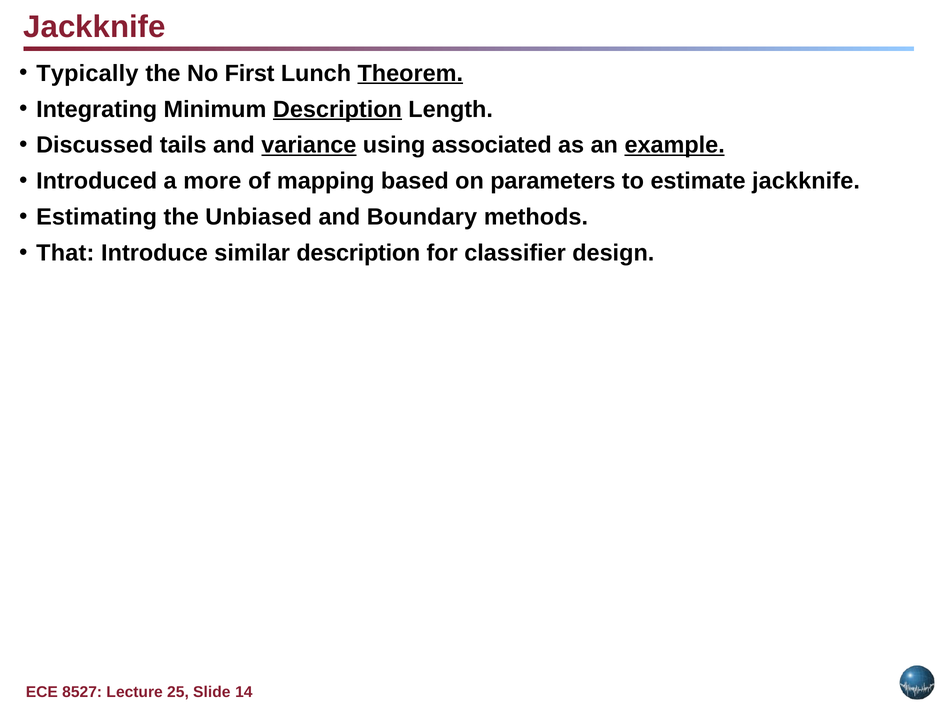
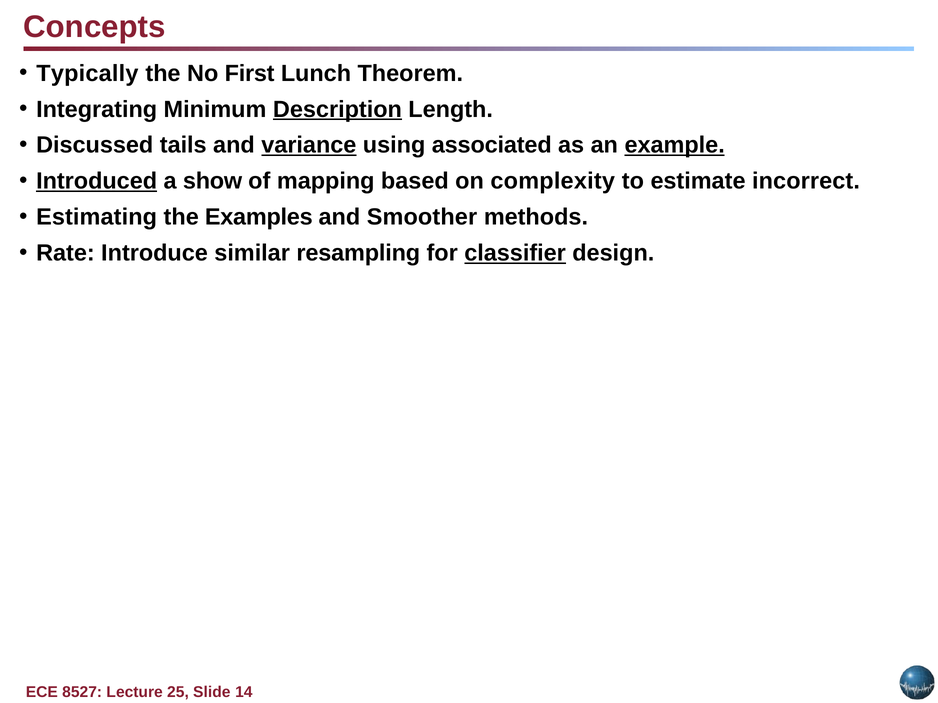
Jackknife at (94, 27): Jackknife -> Concepts
Theorem underline: present -> none
Introduced underline: none -> present
more: more -> show
parameters: parameters -> complexity
estimate jackknife: jackknife -> incorrect
Unbiased: Unbiased -> Examples
Boundary: Boundary -> Smoother
That: That -> Rate
similar description: description -> resampling
classifier underline: none -> present
